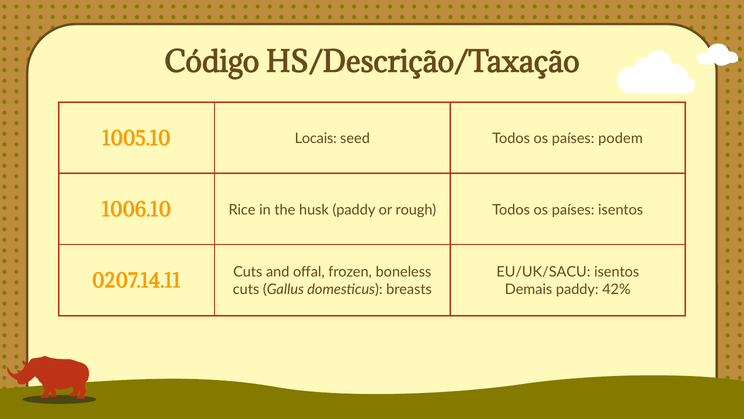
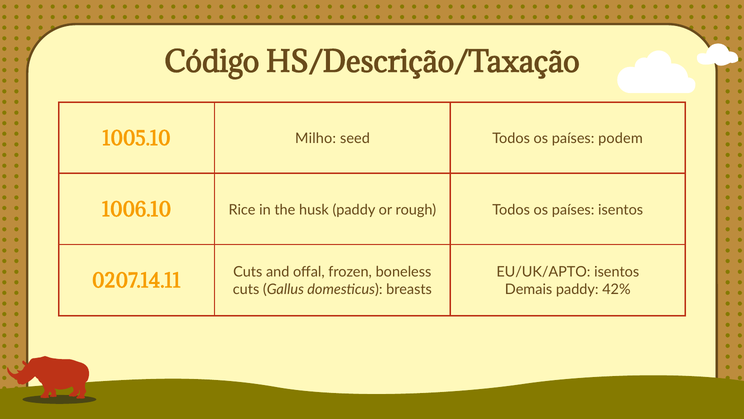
Locais: Locais -> Milho
EU/UK/SACU: EU/UK/SACU -> EU/UK/APTO
